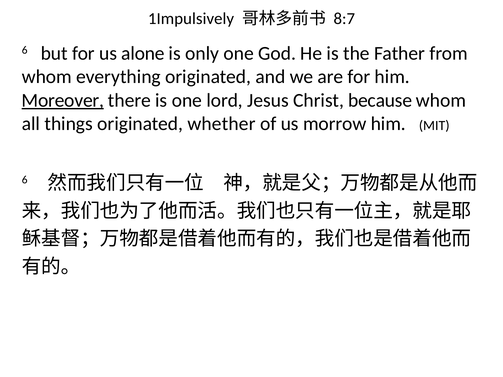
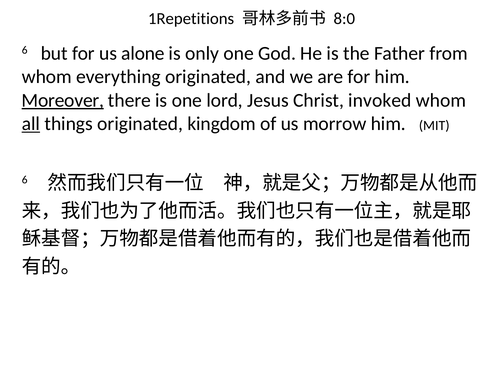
1Impulsively: 1Impulsively -> 1Repetitions
8:7: 8:7 -> 8:0
because: because -> invoked
all underline: none -> present
whether: whether -> kingdom
